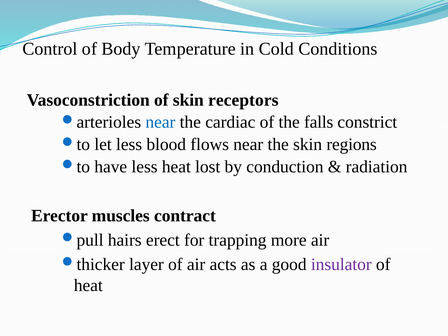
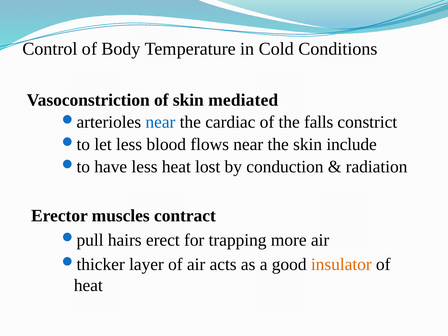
receptors: receptors -> mediated
regions: regions -> include
insulator colour: purple -> orange
